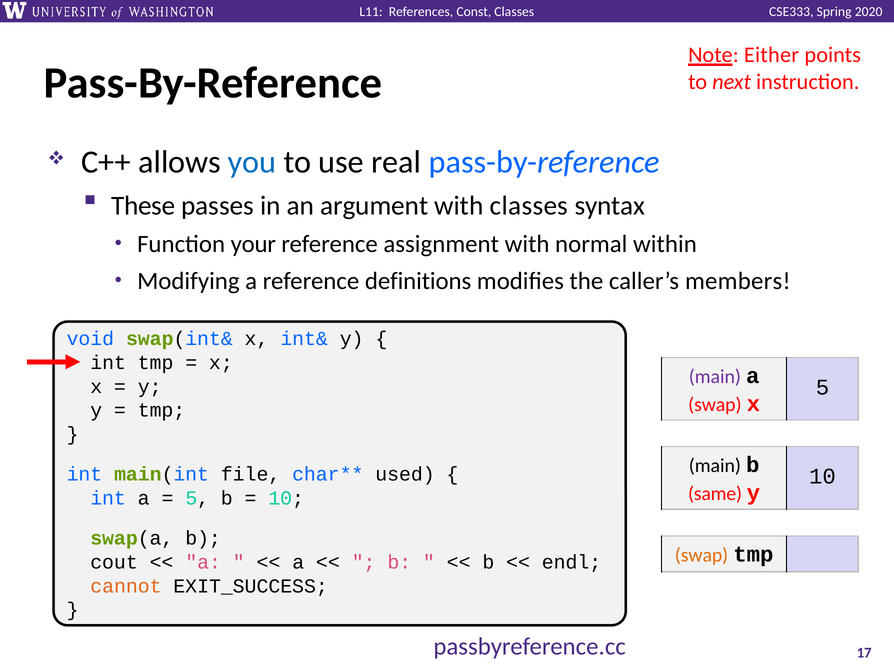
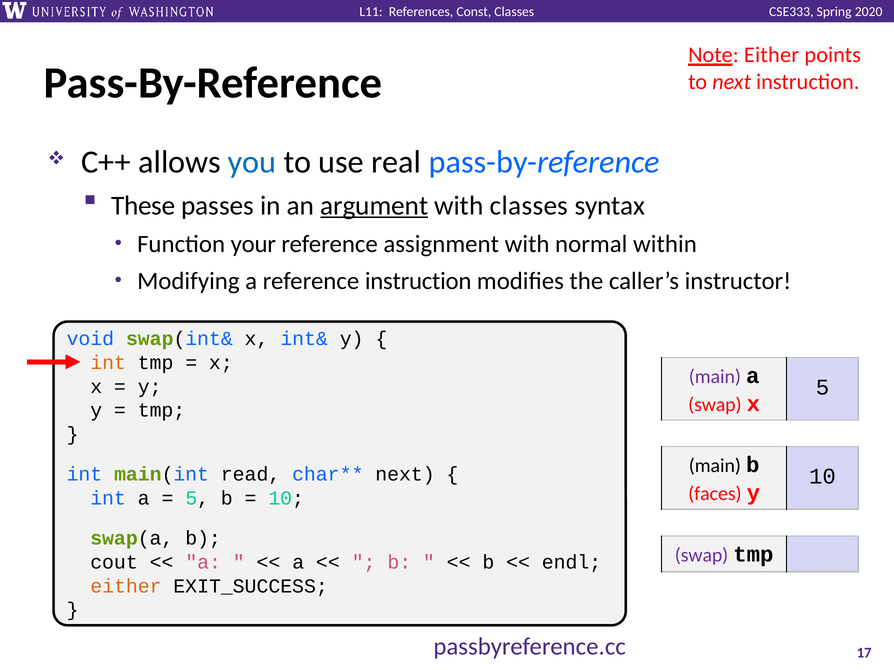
argument underline: none -> present
reference definitions: definitions -> instruction
members: members -> instructor
int at (108, 363) colour: black -> orange
file: file -> read
used at (405, 475): used -> next
same: same -> faces
swap at (702, 556) colour: orange -> purple
cannot at (126, 586): cannot -> either
